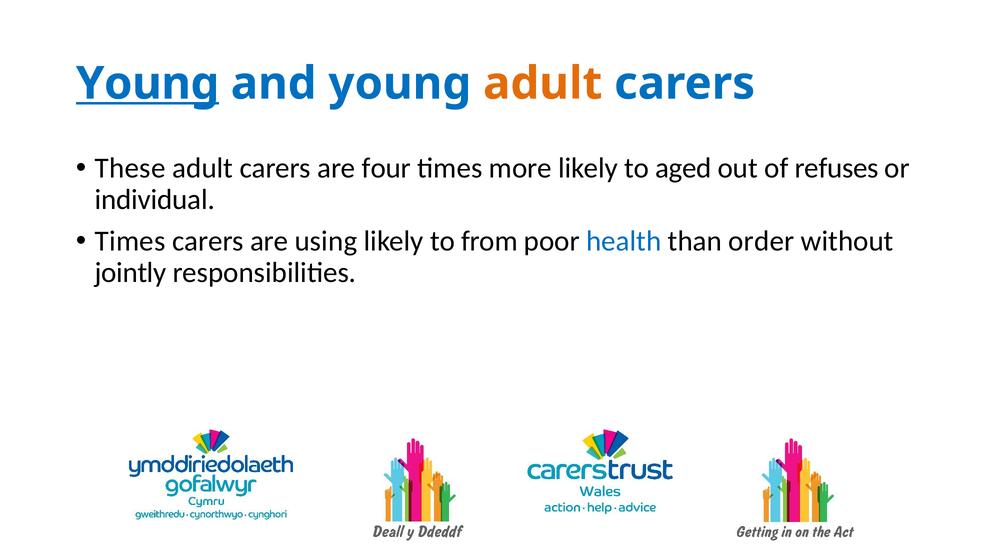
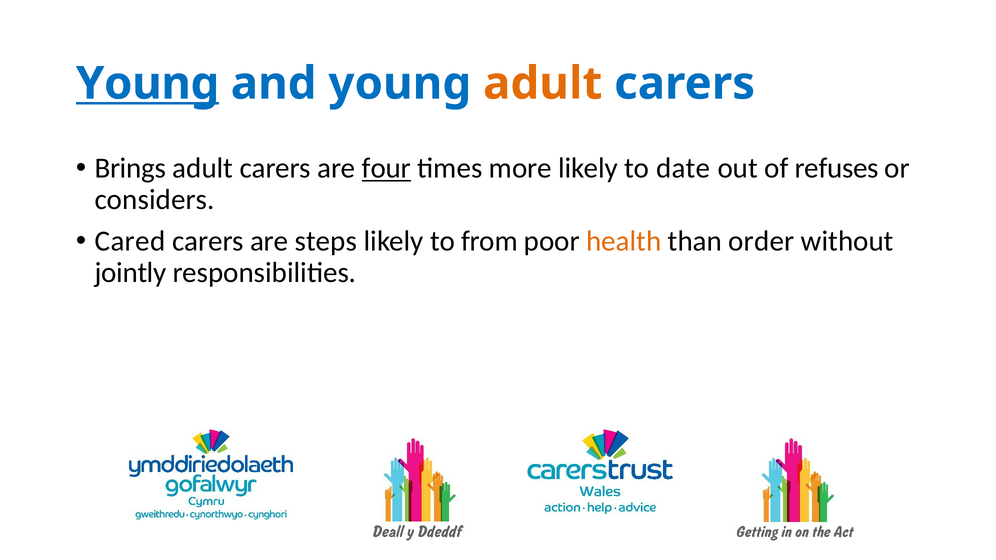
These: These -> Brings
four underline: none -> present
aged: aged -> date
individual: individual -> considers
Times at (130, 241): Times -> Cared
using: using -> steps
health colour: blue -> orange
